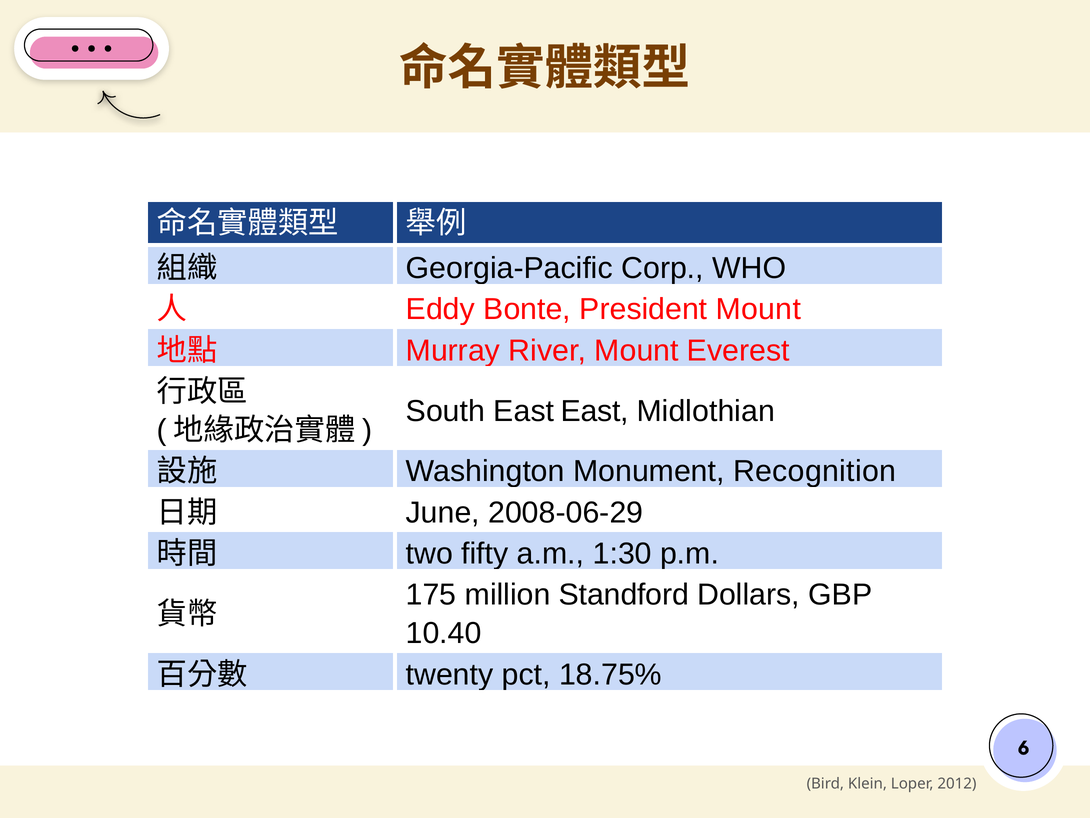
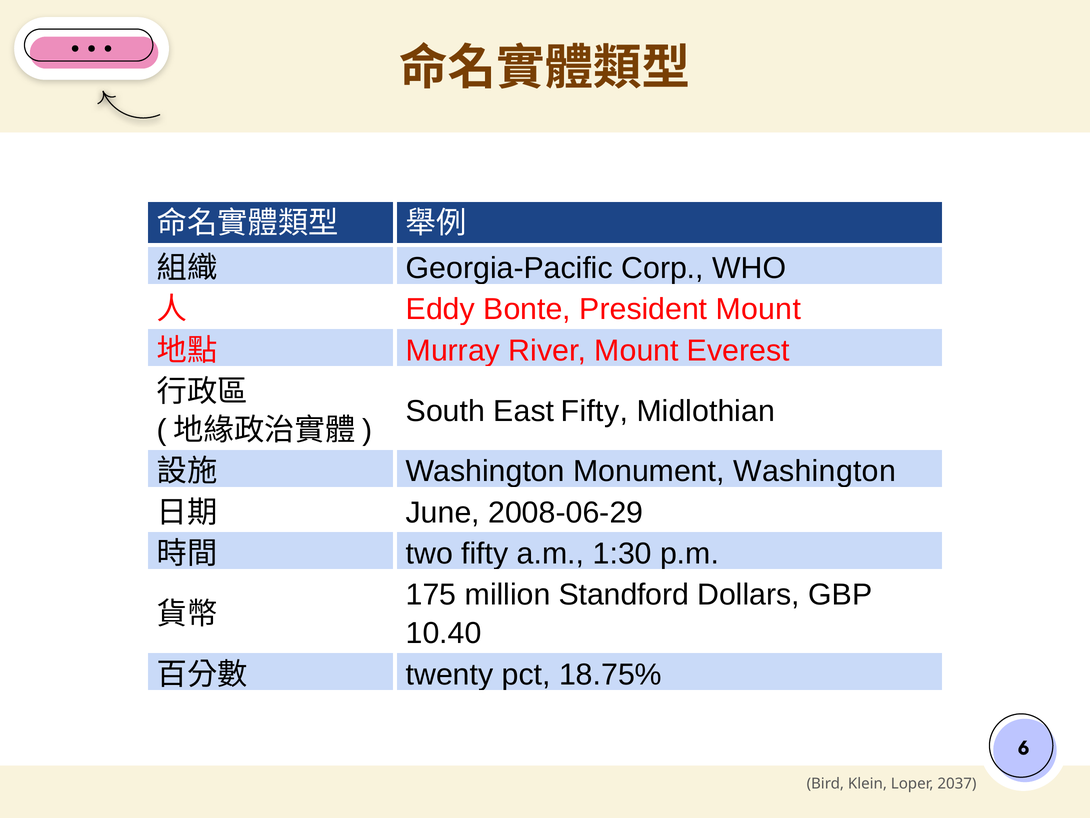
East East: East -> Fifty
Monument Recognition: Recognition -> Washington
2012: 2012 -> 2037
